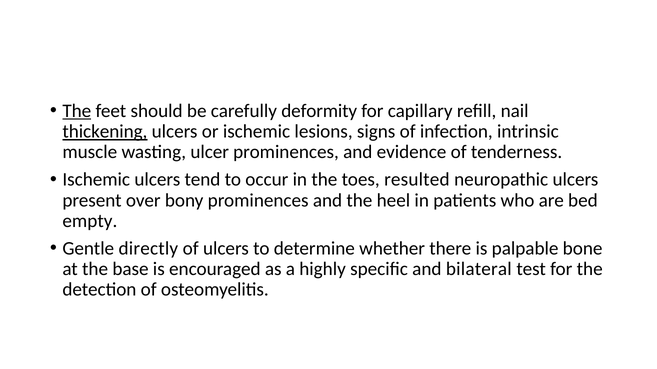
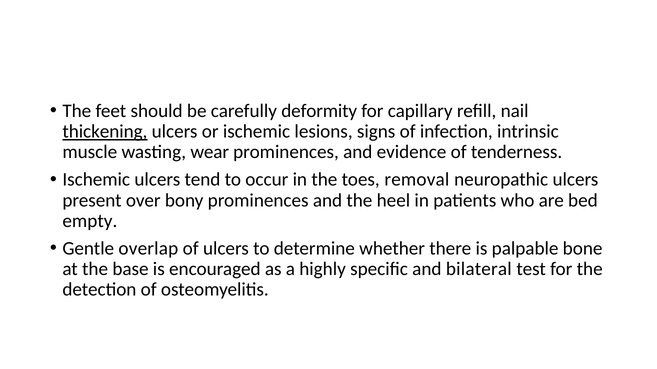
The at (77, 111) underline: present -> none
ulcer: ulcer -> wear
resulted: resulted -> removal
directly: directly -> overlap
